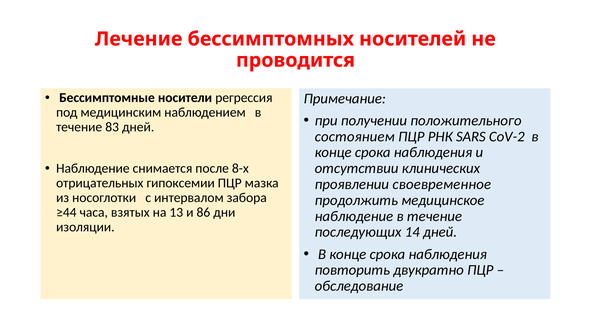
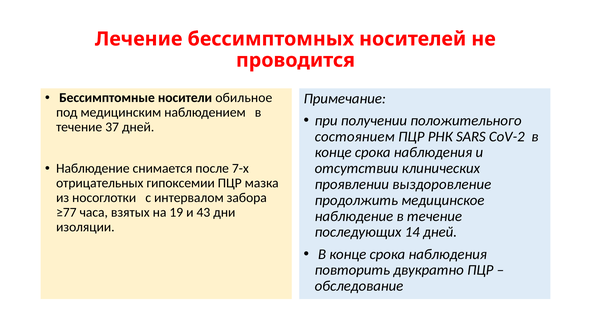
регрессия: регрессия -> обильное
83: 83 -> 37
8-х: 8-х -> 7-х
своевременное: своевременное -> выздоровление
≥44: ≥44 -> ≥77
13: 13 -> 19
86: 86 -> 43
